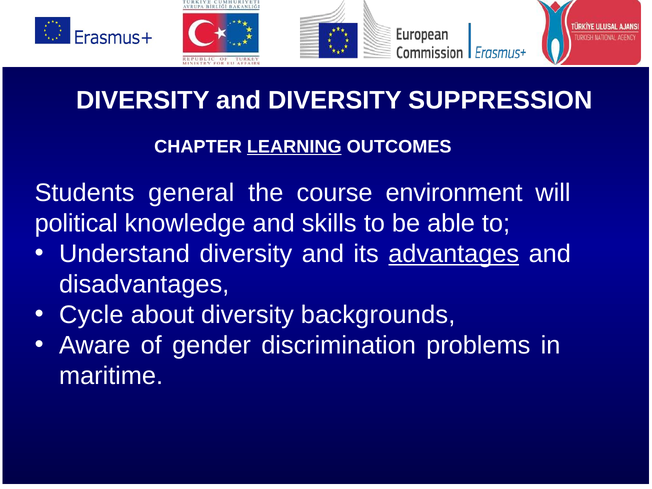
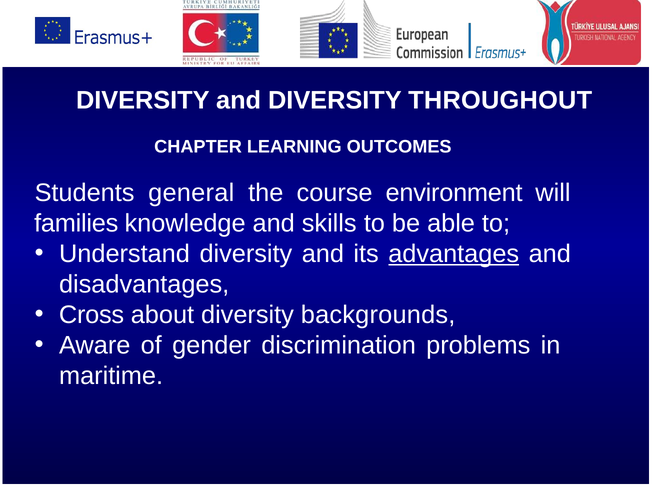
SUPPRESSION: SUPPRESSION -> THROUGHOUT
LEARNING underline: present -> none
political: political -> families
Cycle: Cycle -> Cross
